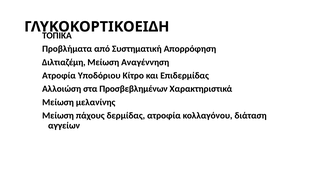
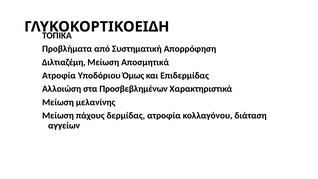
Αναγέννηση: Αναγέννηση -> Αποσμητικά
Κίτρο: Κίτρο -> Όμως
